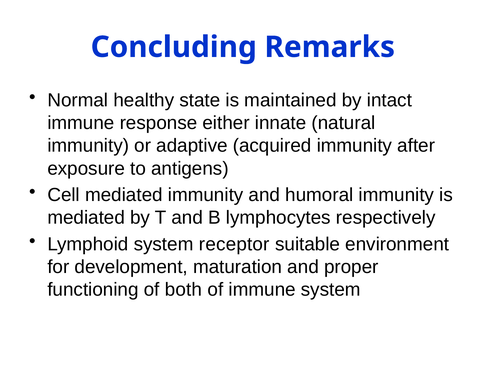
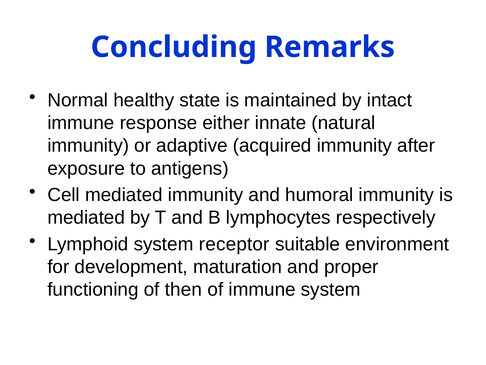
both: both -> then
